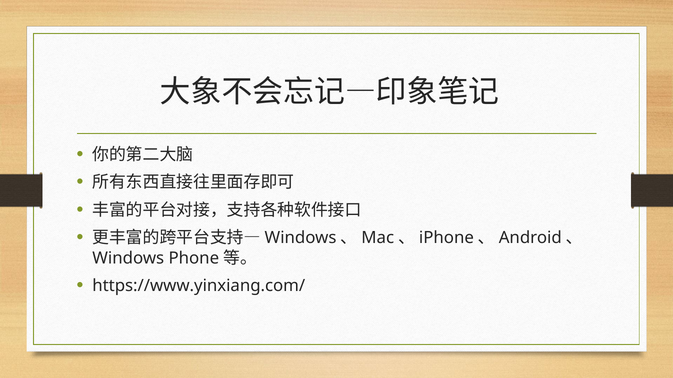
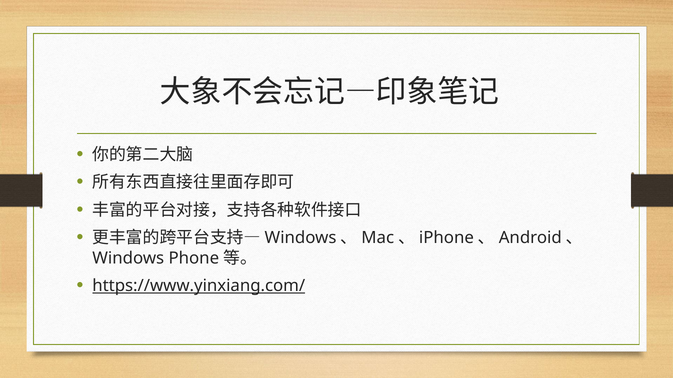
https://www.yinxiang.com/ underline: none -> present
